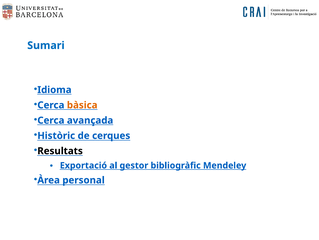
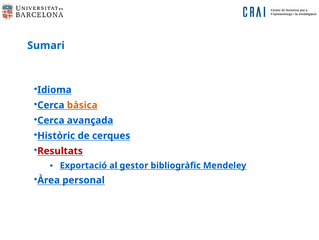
Resultats colour: black -> red
